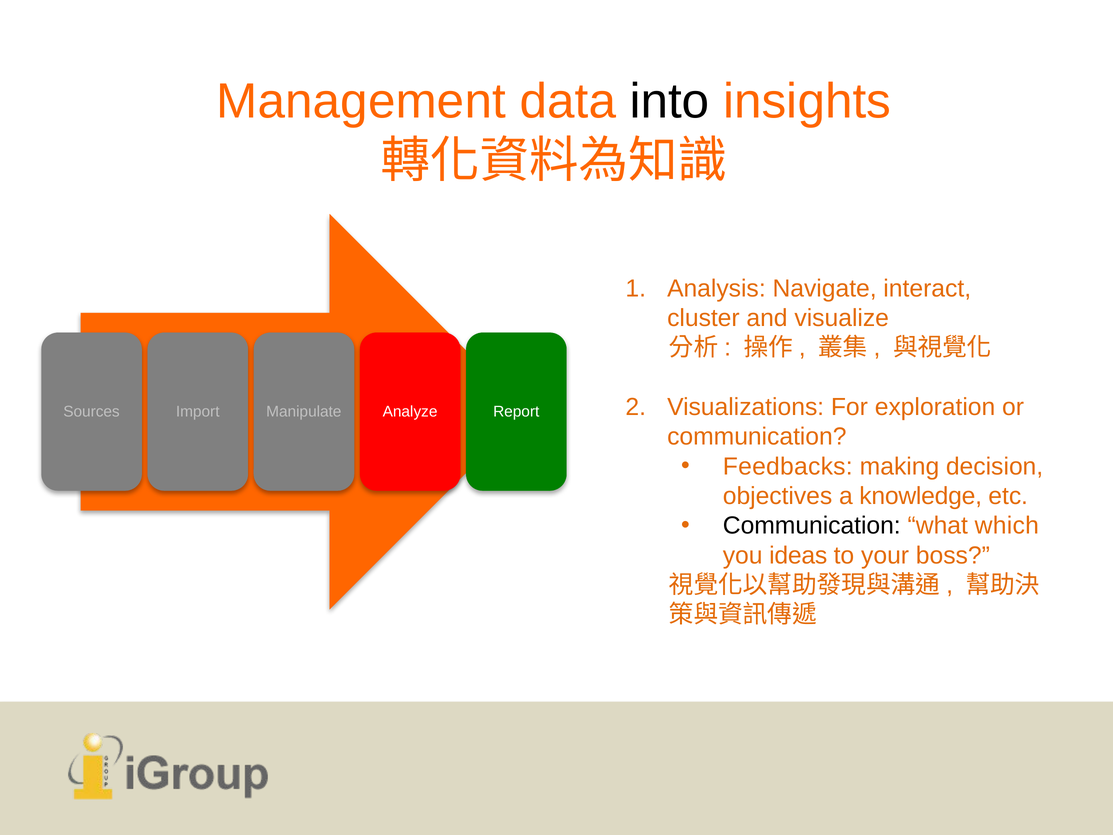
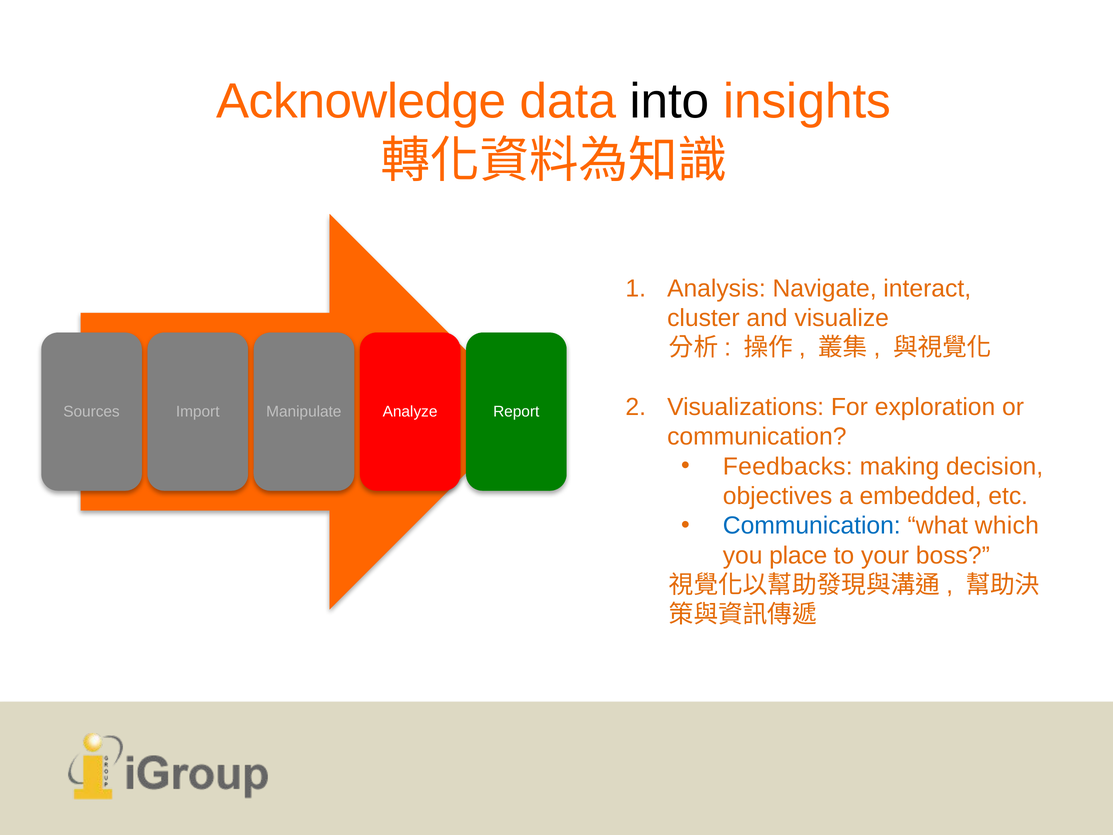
Management: Management -> Acknowledge
knowledge: knowledge -> embedded
Communication at (812, 526) colour: black -> blue
ideas: ideas -> place
